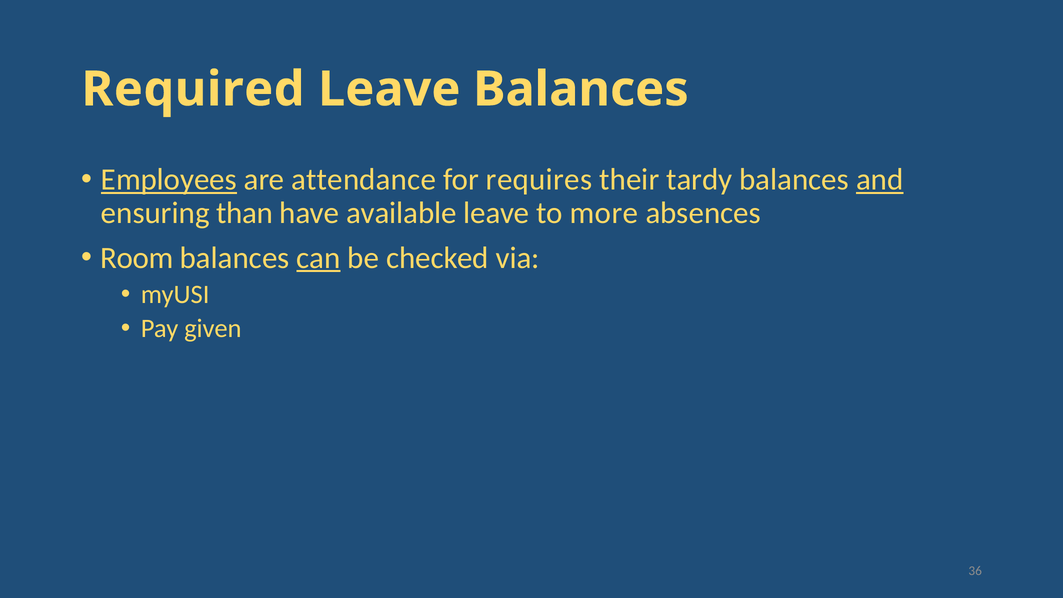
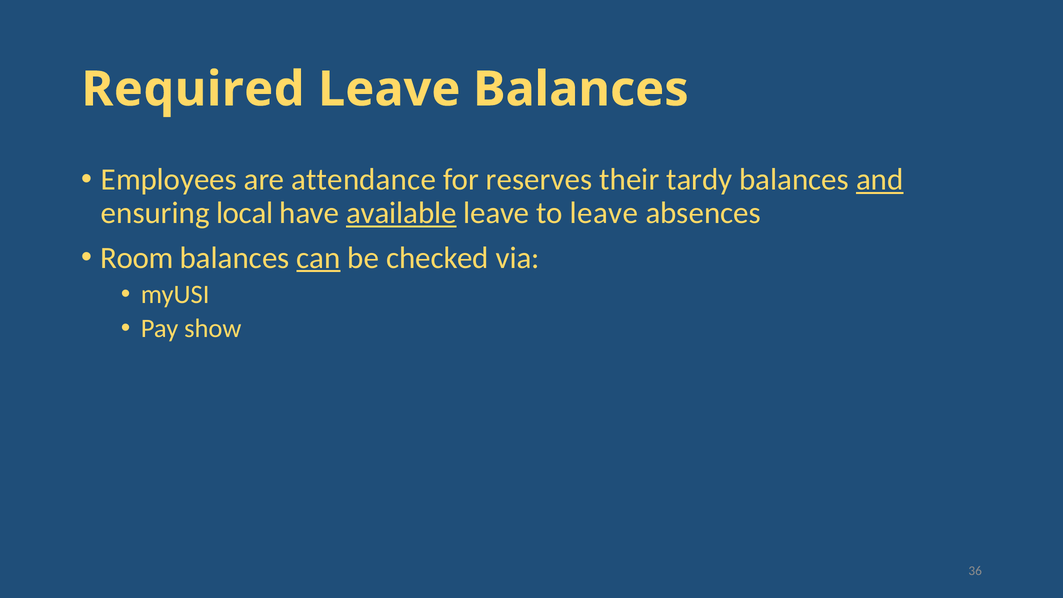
Employees underline: present -> none
requires: requires -> reserves
than: than -> local
available underline: none -> present
to more: more -> leave
given: given -> show
